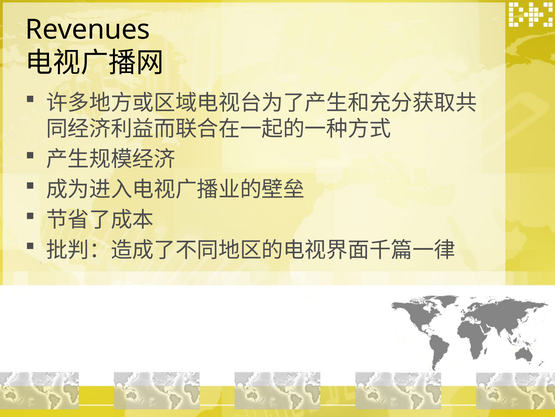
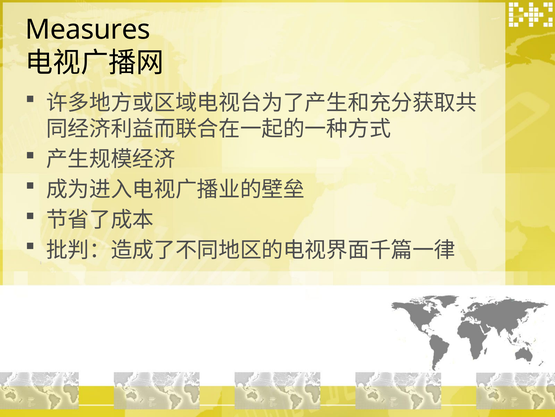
Revenues: Revenues -> Measures
